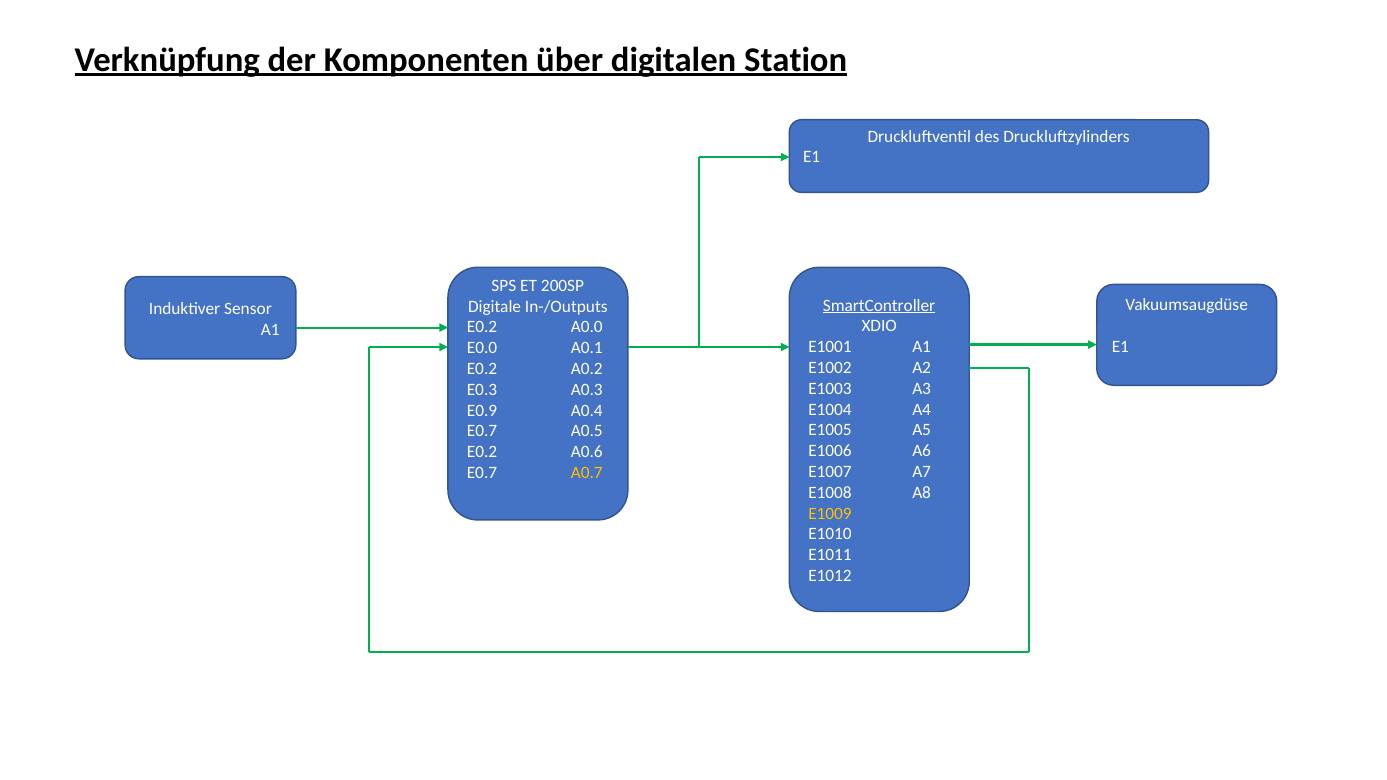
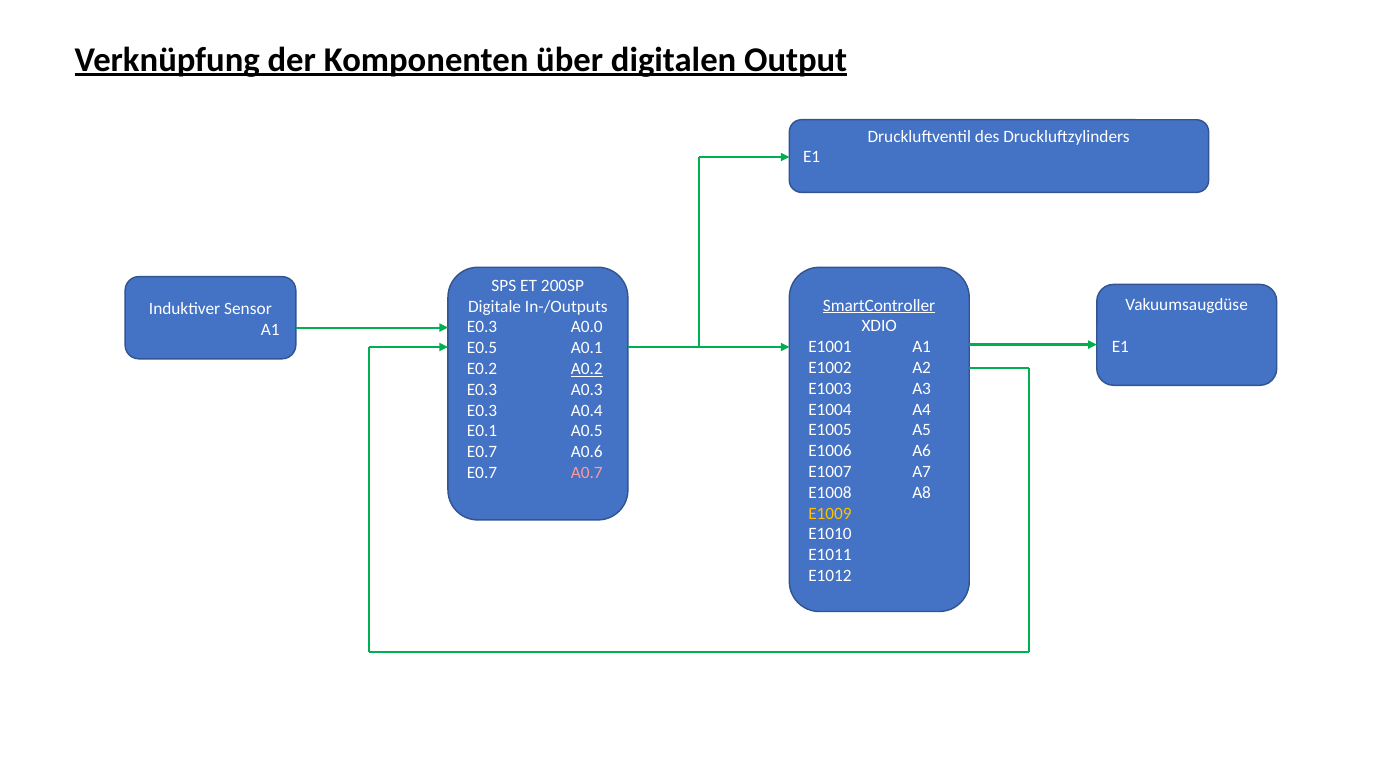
Station: Station -> Output
E0.2 at (482, 327): E0.2 -> E0.3
E0.0: E0.0 -> E0.5
A0.2 underline: none -> present
E0.9 at (482, 410): E0.9 -> E0.3
E0.7 at (482, 431): E0.7 -> E0.1
E0.2 at (482, 452): E0.2 -> E0.7
A0.7 colour: yellow -> pink
